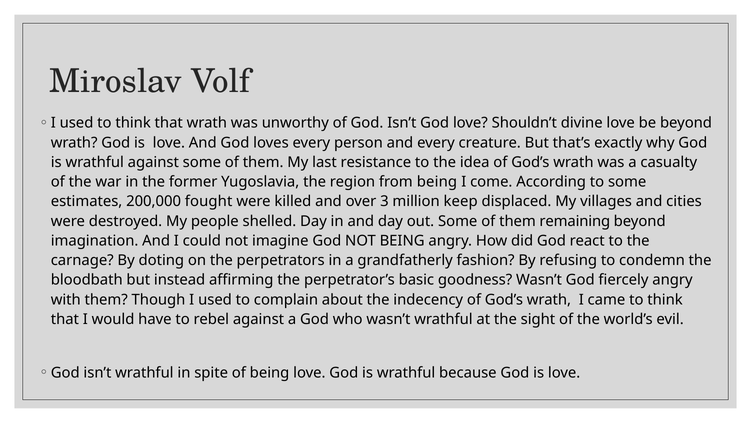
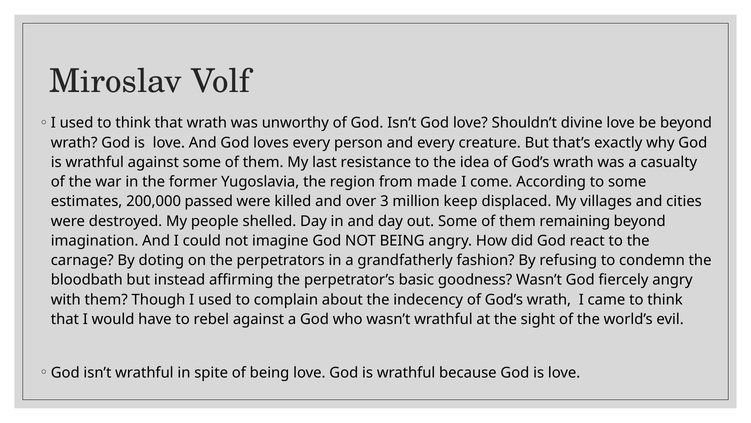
from being: being -> made
fought: fought -> passed
